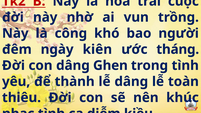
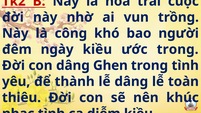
ngày kiên: kiên -> kiều
ước tháng: tháng -> trong
